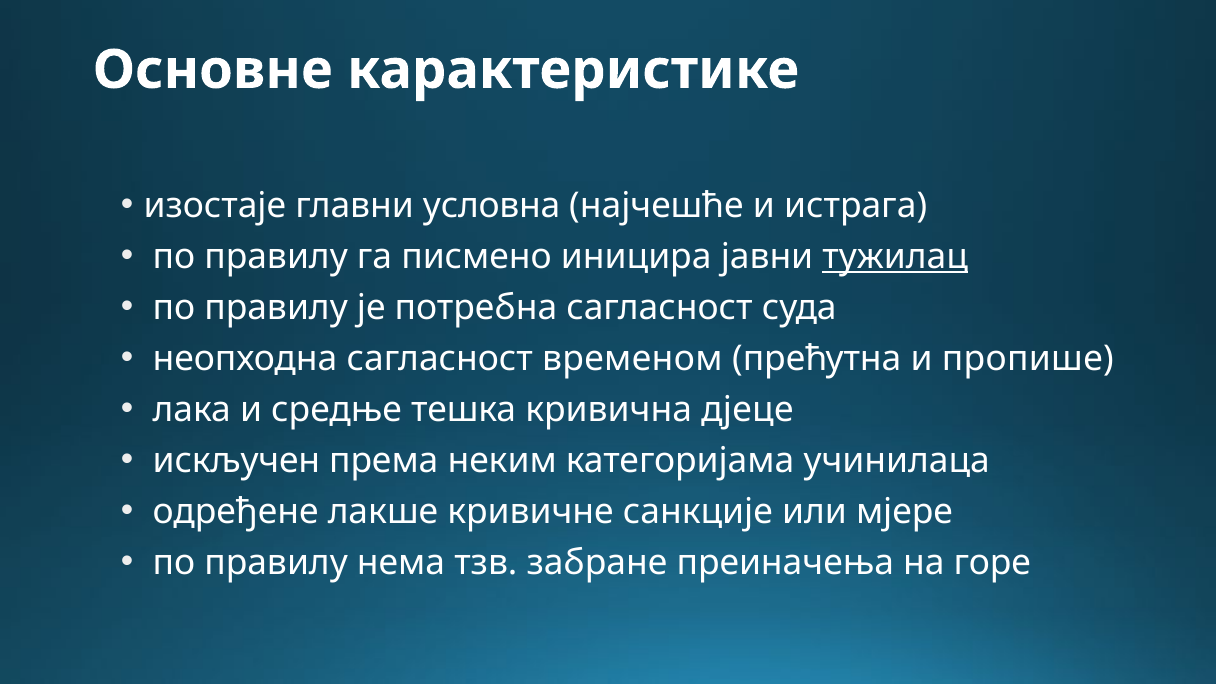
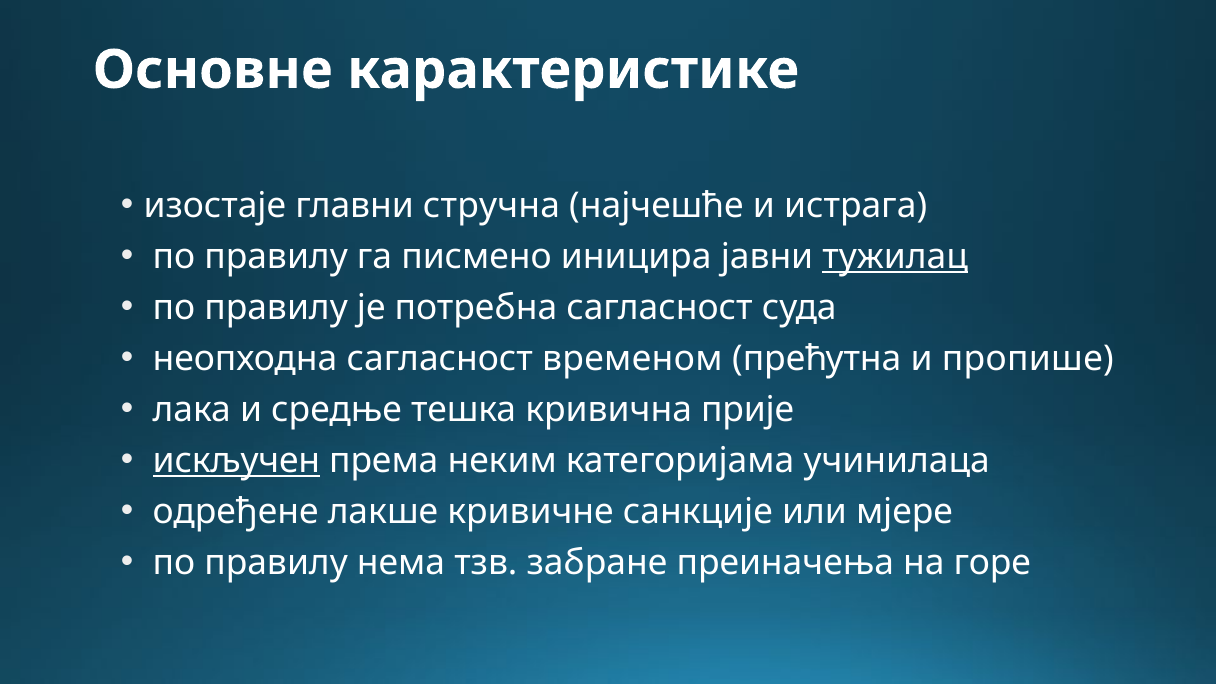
условна: условна -> стручна
дјеце: дјеце -> прије
искључен underline: none -> present
